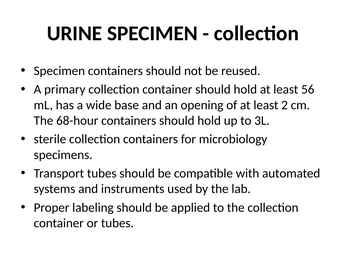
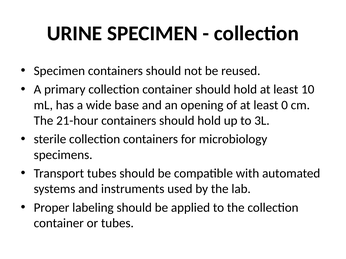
56: 56 -> 10
2: 2 -> 0
68-hour: 68-hour -> 21-hour
